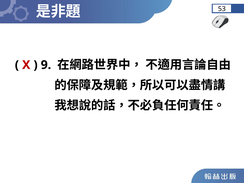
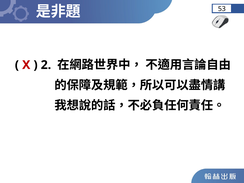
9: 9 -> 2
